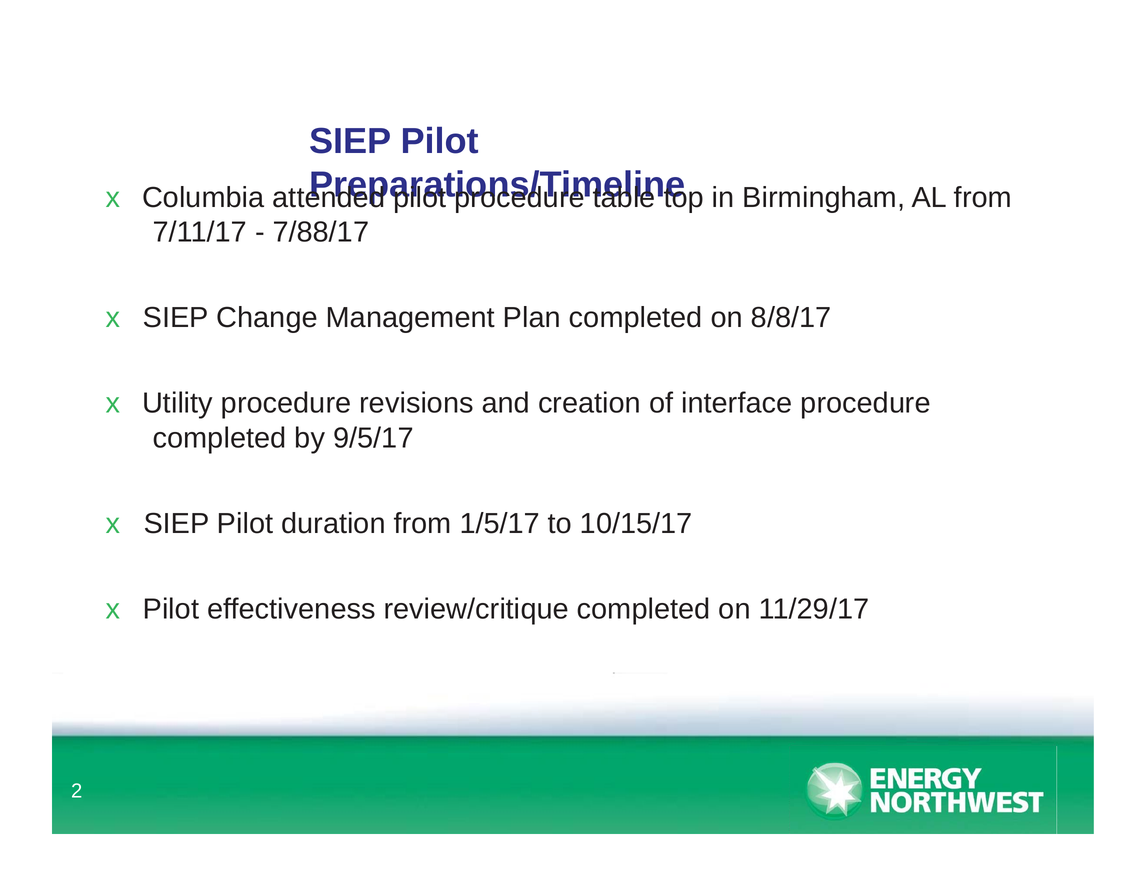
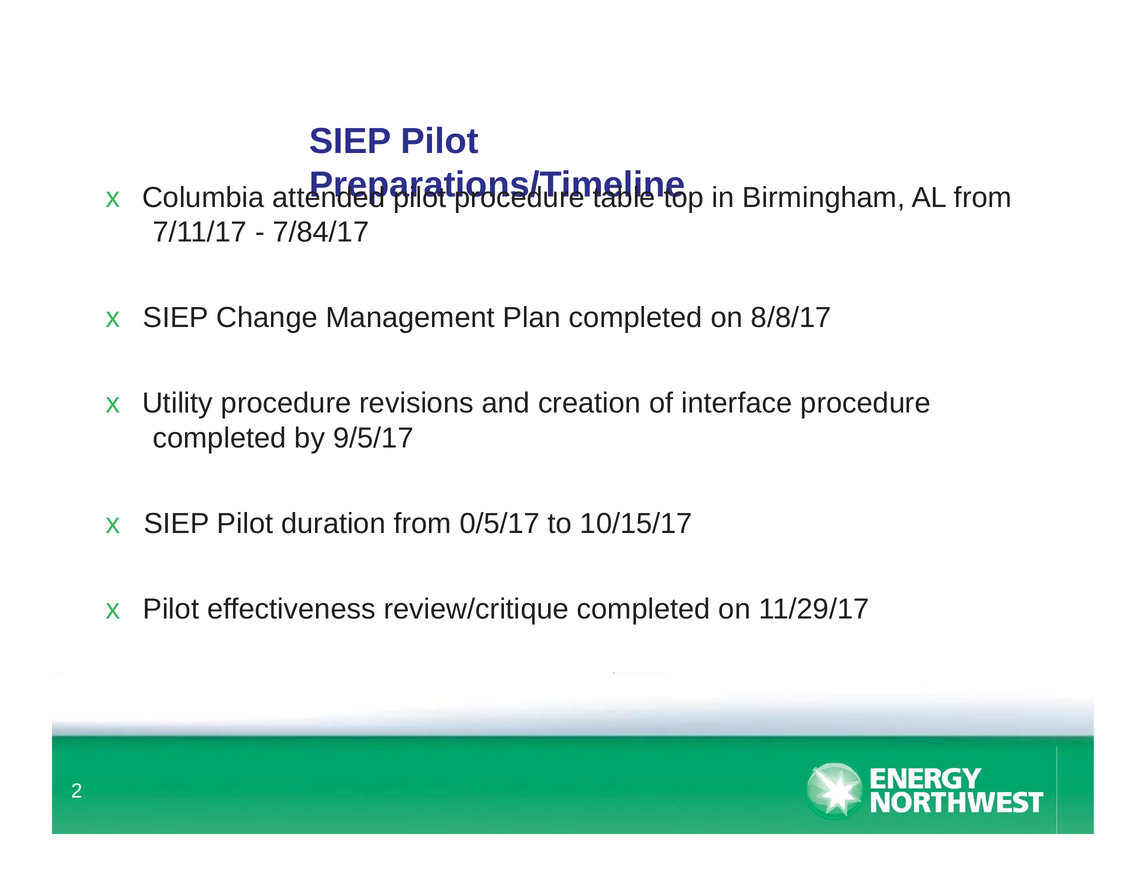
7/88/17: 7/88/17 -> 7/84/17
1/5/17: 1/5/17 -> 0/5/17
